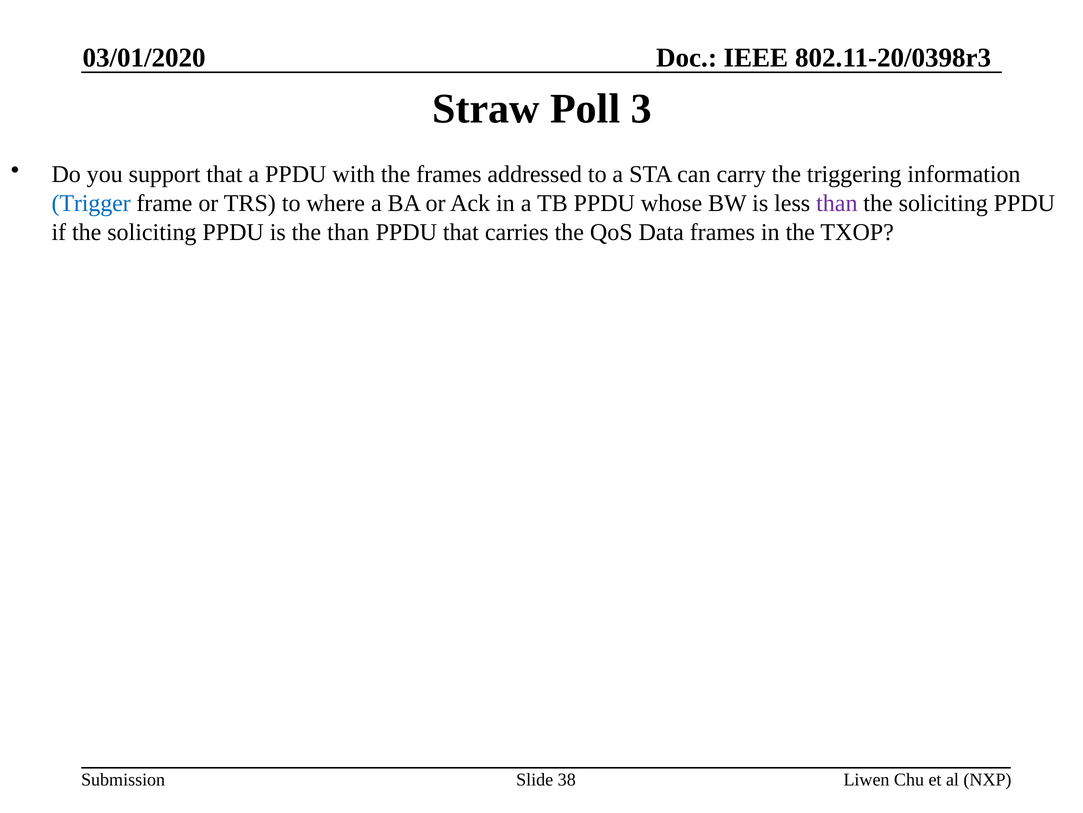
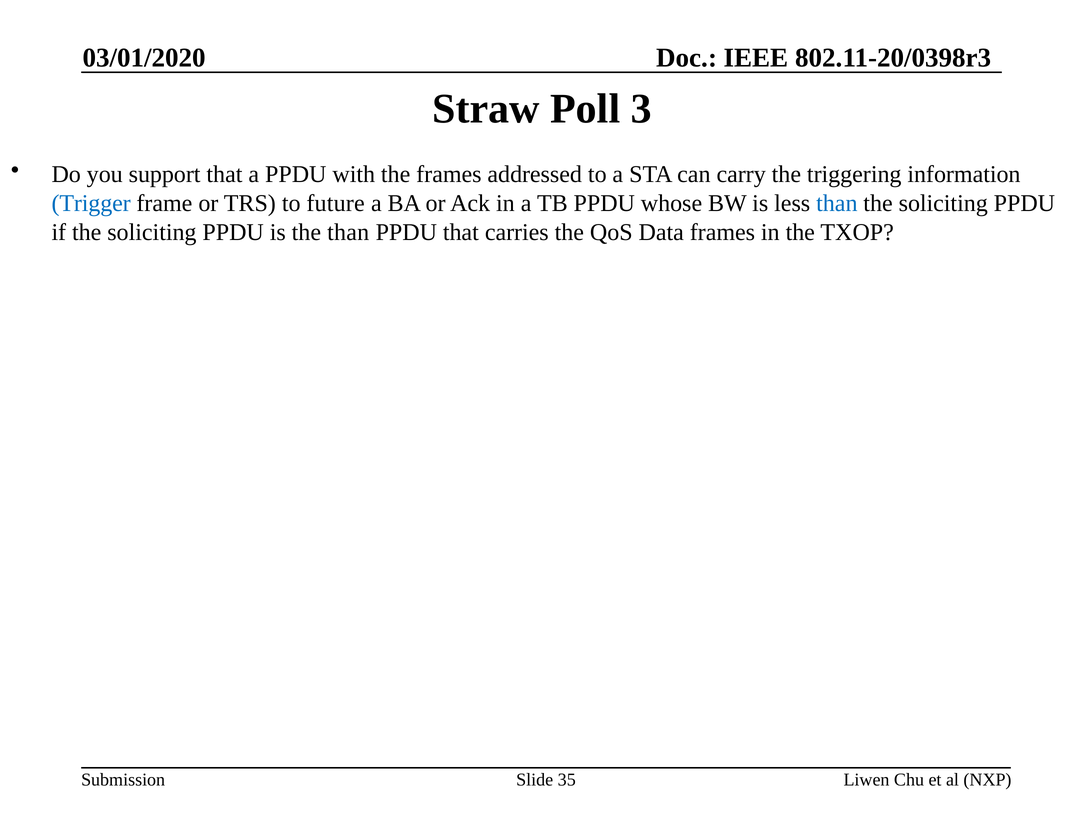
where: where -> future
than at (837, 203) colour: purple -> blue
38: 38 -> 35
